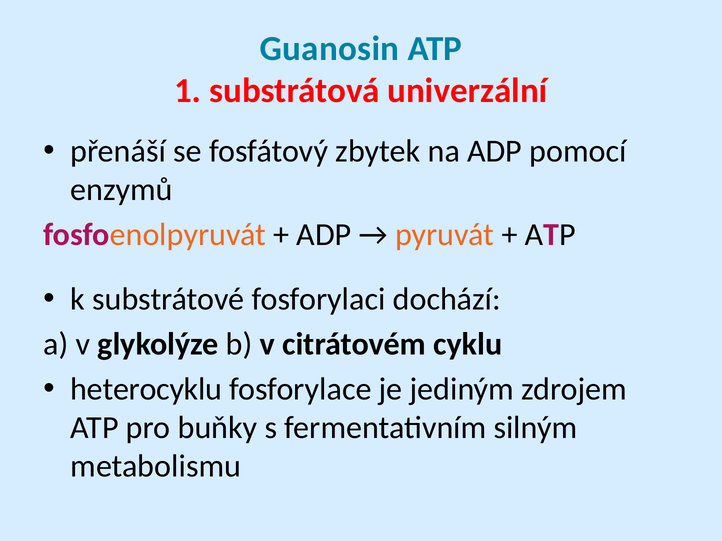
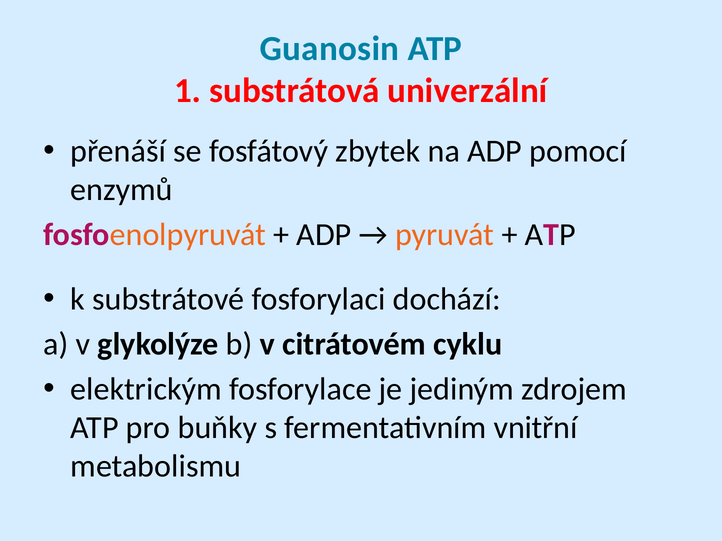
heterocyklu: heterocyklu -> elektrickým
silným: silným -> vnitřní
